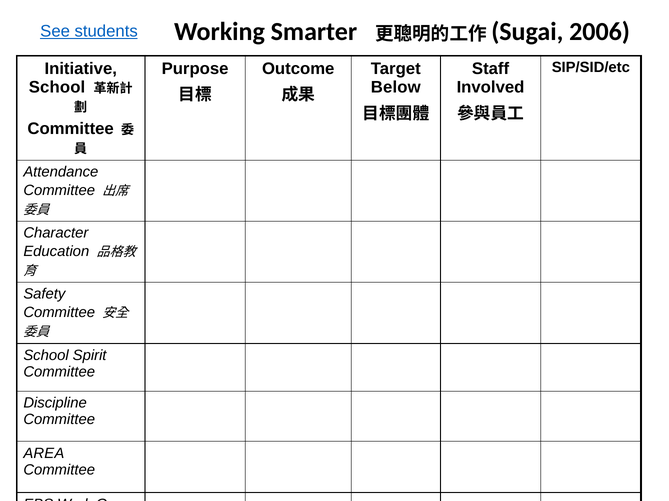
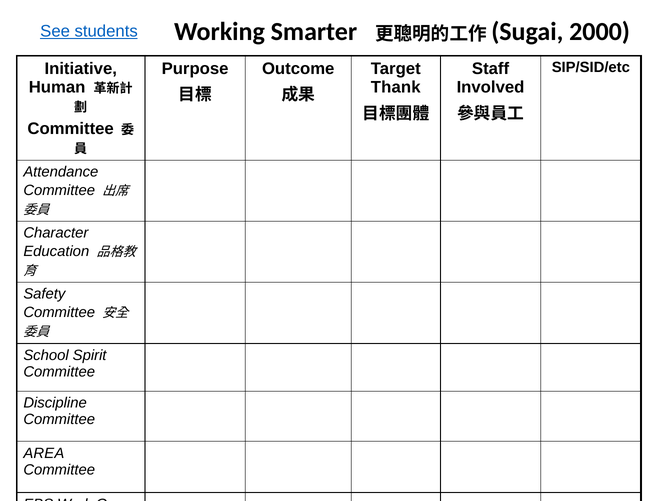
2006: 2006 -> 2000
School at (57, 87): School -> Human
Below: Below -> Thank
